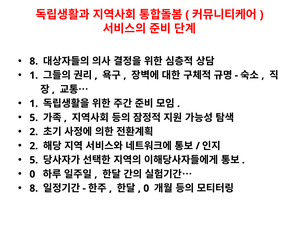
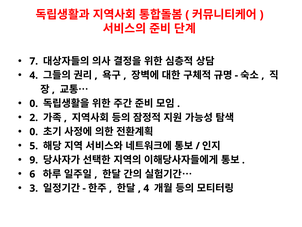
8 at (34, 61): 8 -> 7
1 at (34, 75): 1 -> 4
1 at (34, 103): 1 -> 0
5 at (34, 117): 5 -> 2
2 at (34, 132): 2 -> 0
2 at (34, 146): 2 -> 5
5 at (34, 160): 5 -> 9
0 at (32, 174): 0 -> 6
8 at (34, 188): 8 -> 3
0 at (146, 188): 0 -> 4
